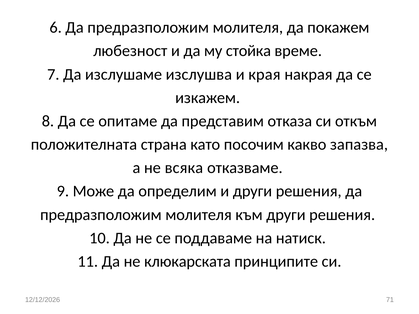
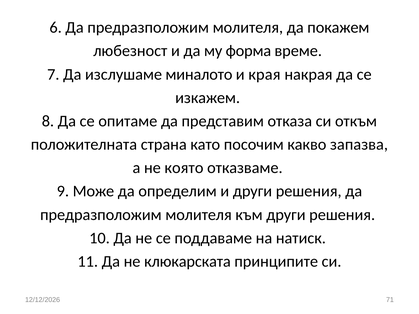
стойка: стойка -> форма
изслушва: изслушва -> миналото
всяка: всяка -> която
